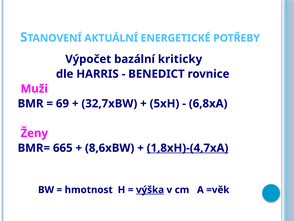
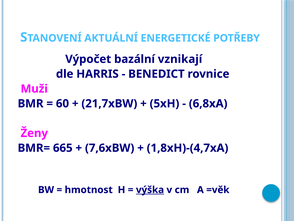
kriticky: kriticky -> vznikají
69: 69 -> 60
32,7xBW: 32,7xBW -> 21,7xBW
8,6xBW: 8,6xBW -> 7,6xBW
1,8xH)-(4,7xA underline: present -> none
